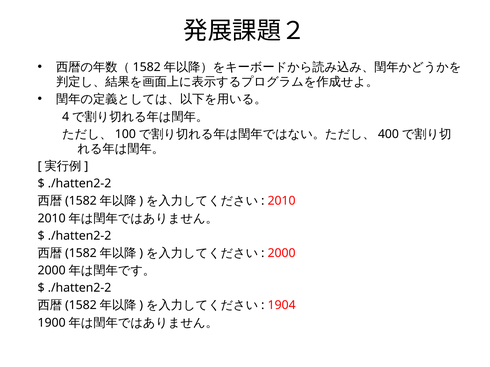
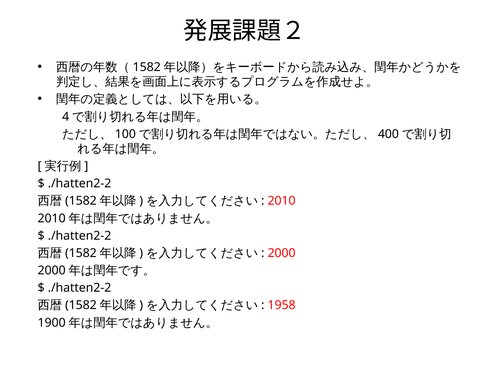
1904: 1904 -> 1958
